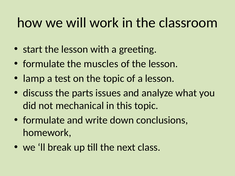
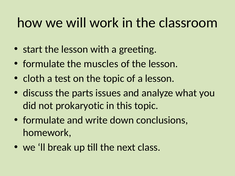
lamp: lamp -> cloth
mechanical: mechanical -> prokaryotic
